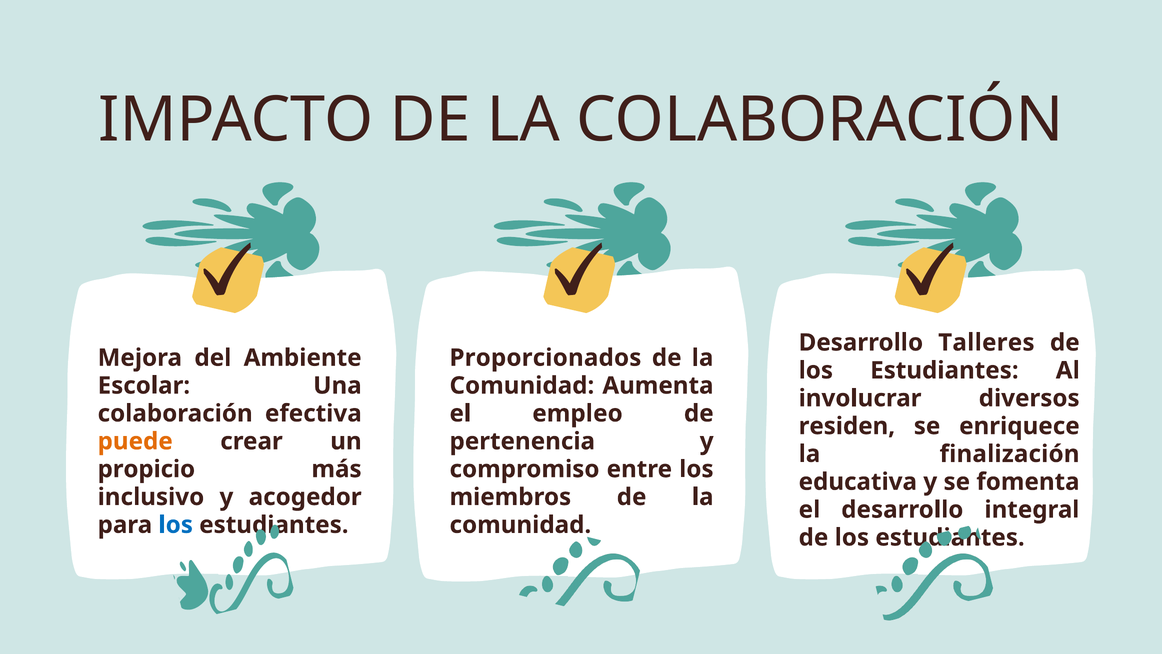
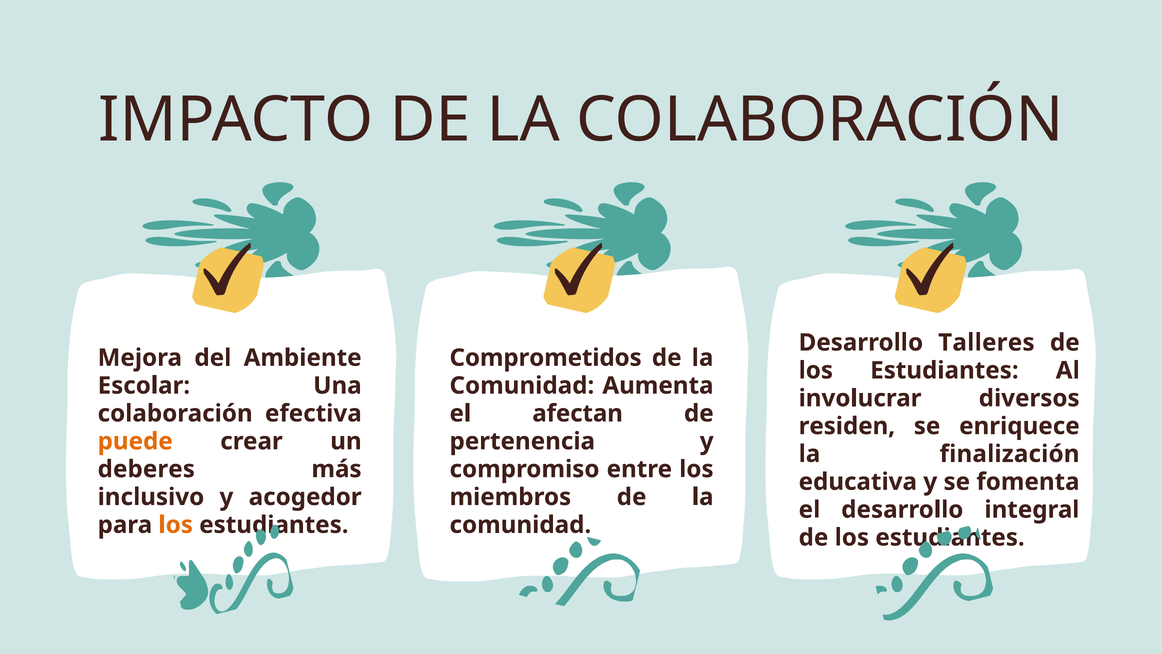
Proporcionados: Proporcionados -> Comprometidos
empleo: empleo -> afectan
propicio: propicio -> deberes
los at (176, 525) colour: blue -> orange
